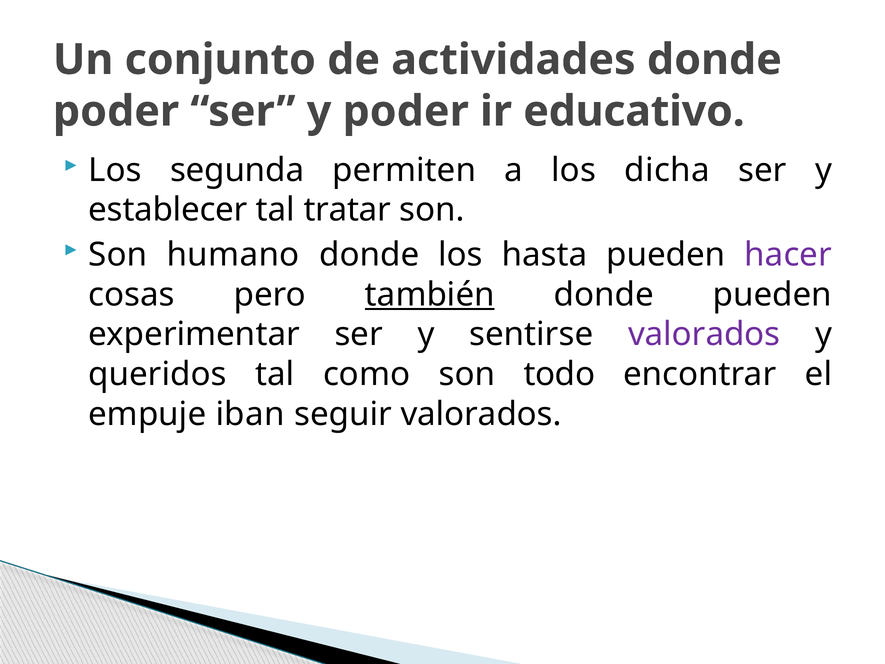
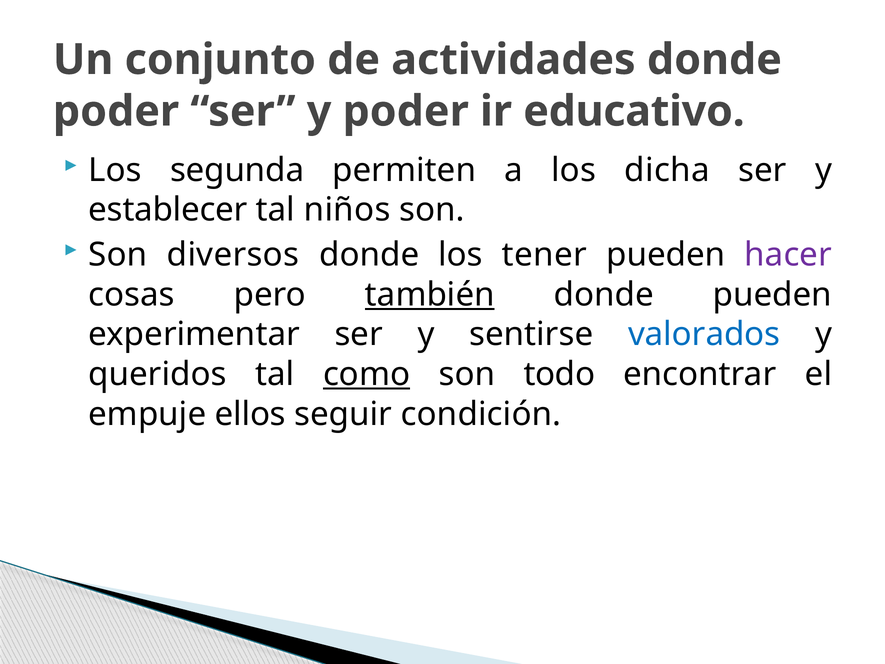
tratar: tratar -> niños
humano: humano -> diversos
hasta: hasta -> tener
valorados at (704, 334) colour: purple -> blue
como underline: none -> present
iban: iban -> ellos
seguir valorados: valorados -> condición
